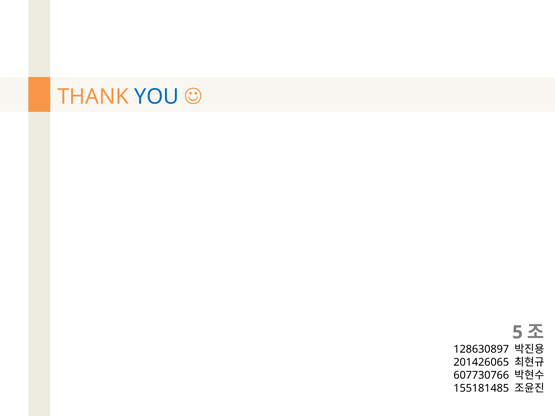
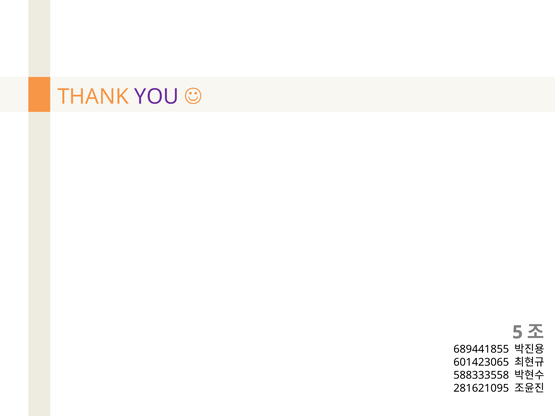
YOU colour: blue -> purple
128630897: 128630897 -> 689441855
201426065: 201426065 -> 601423065
607730766: 607730766 -> 588333558
155181485: 155181485 -> 281621095
